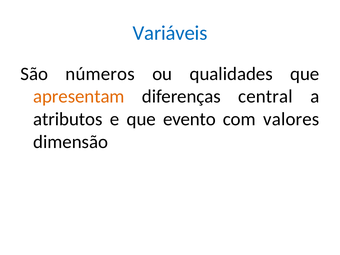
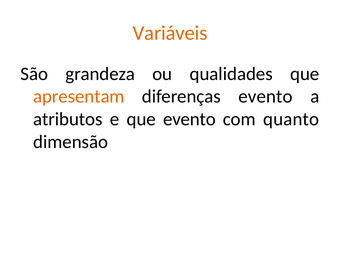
Variáveis colour: blue -> orange
números: números -> grandeza
diferenças central: central -> evento
valores: valores -> quanto
